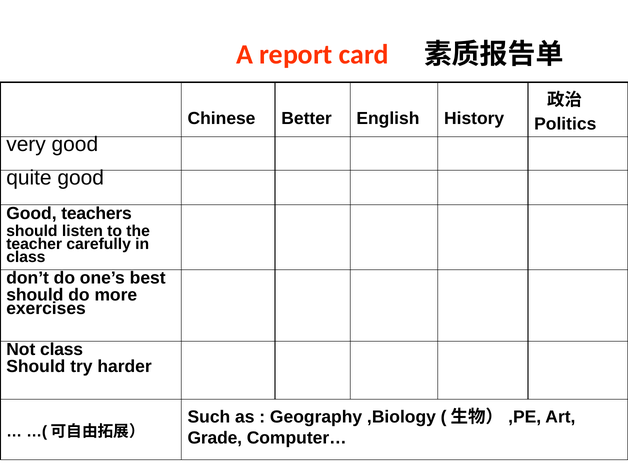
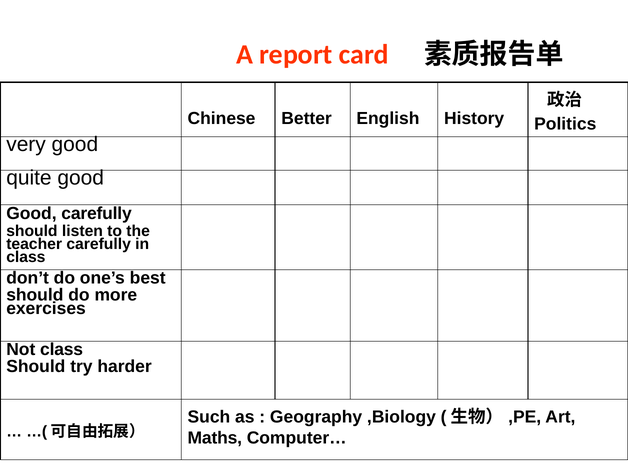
Good teachers: teachers -> carefully
Grade: Grade -> Maths
